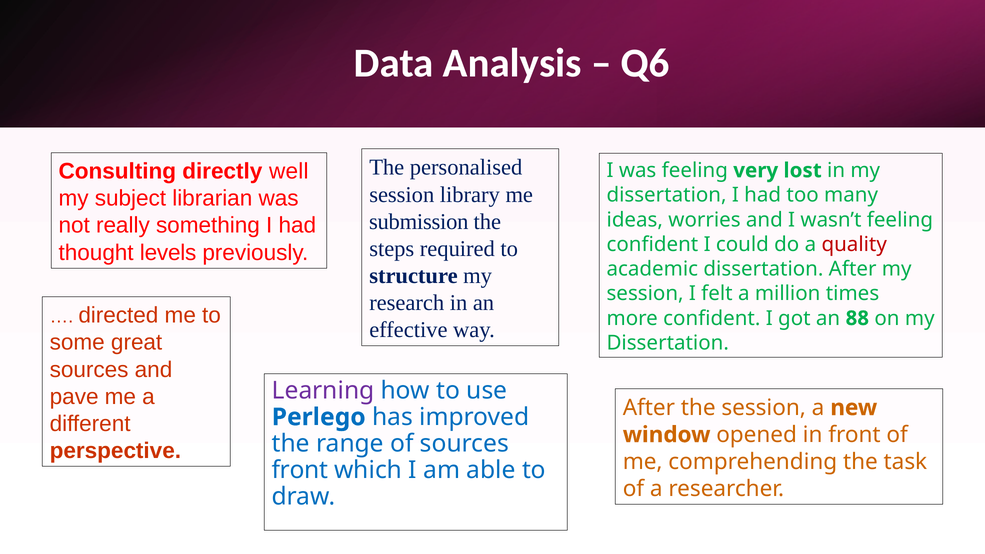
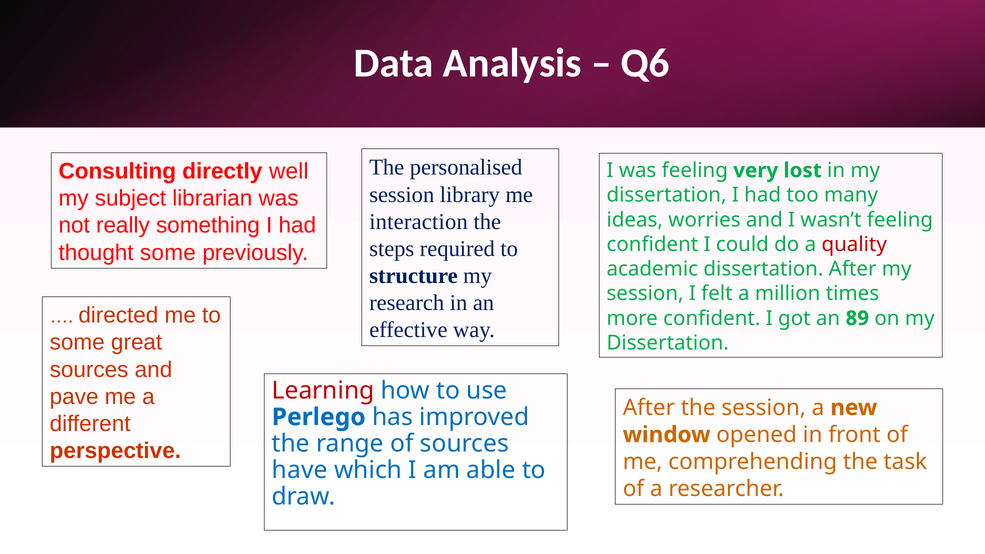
submission: submission -> interaction
thought levels: levels -> some
88: 88 -> 89
Learning colour: purple -> red
front at (300, 470): front -> have
